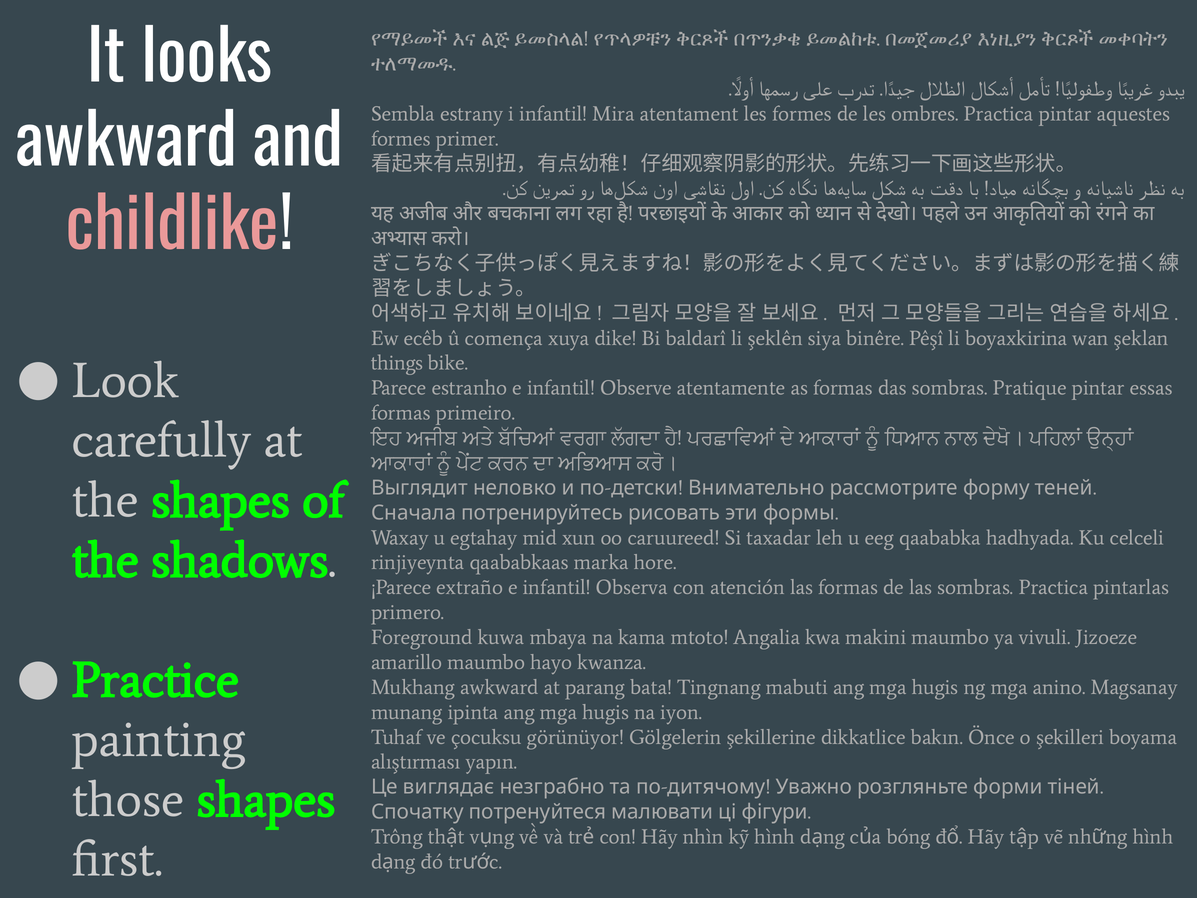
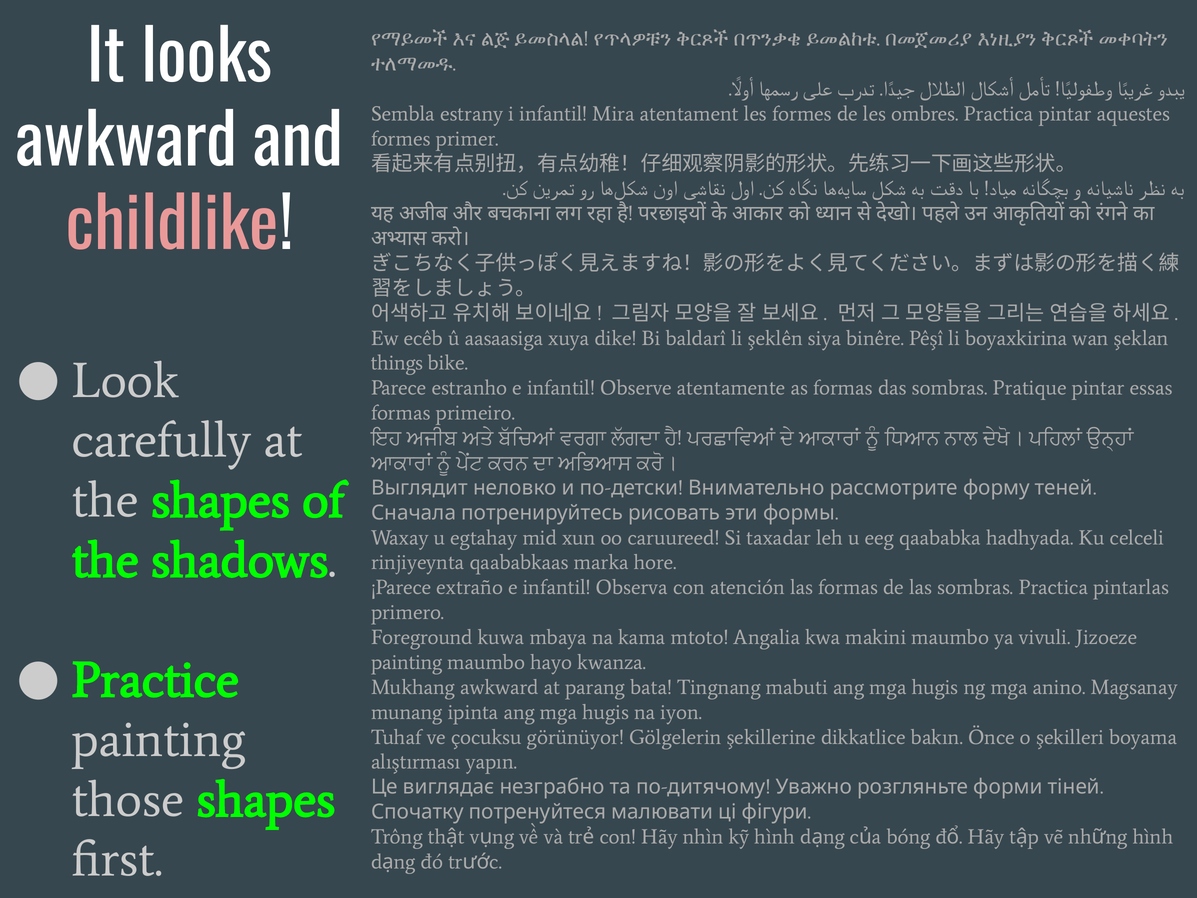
comença: comença -> aasaasiga
amarillo at (407, 662): amarillo -> painting
